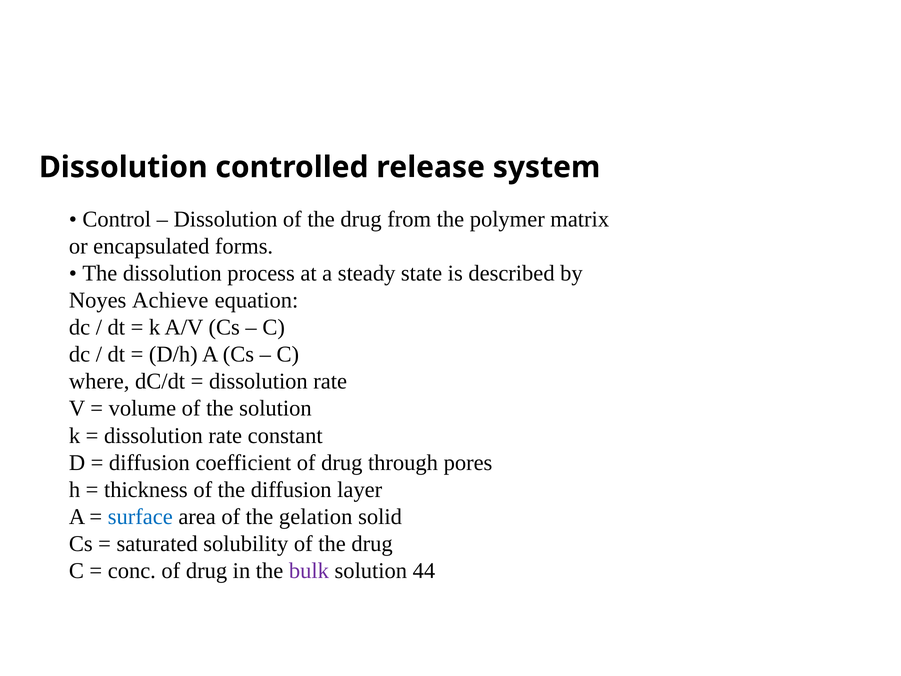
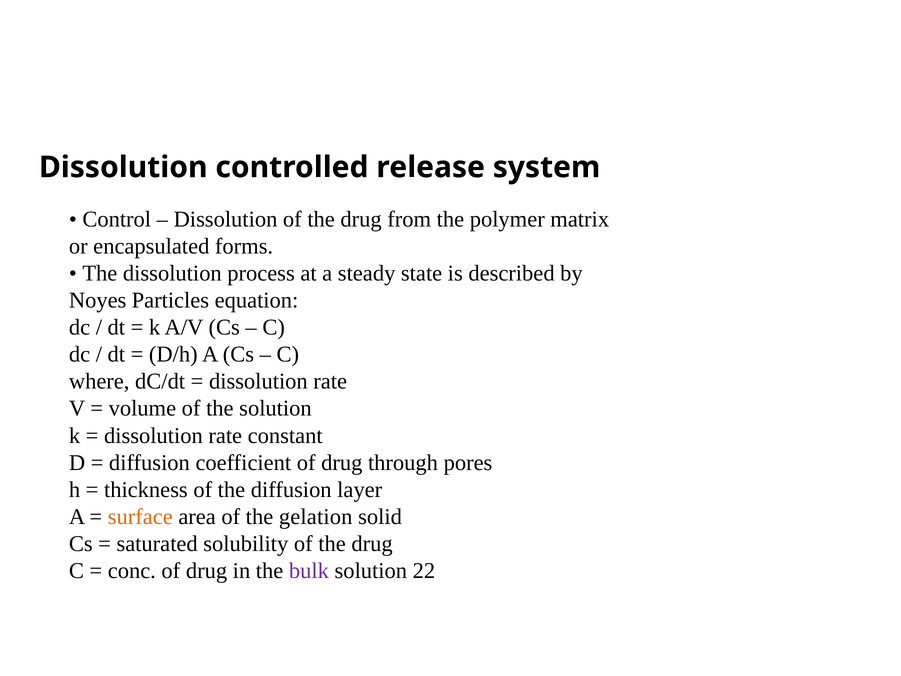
Achieve: Achieve -> Particles
surface colour: blue -> orange
44: 44 -> 22
